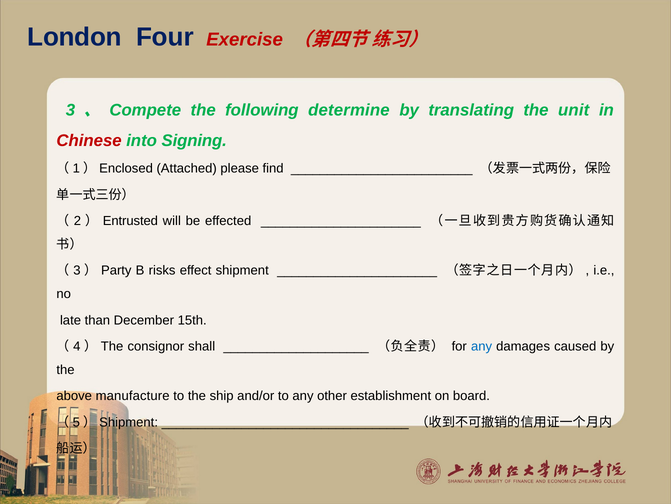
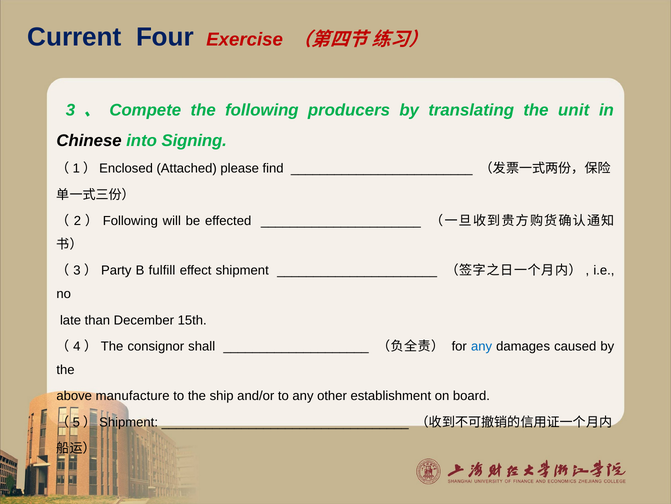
London: London -> Current
determine: determine -> producers
Chinese colour: red -> black
Entrusted at (130, 221): Entrusted -> Following
risks: risks -> fulfill
